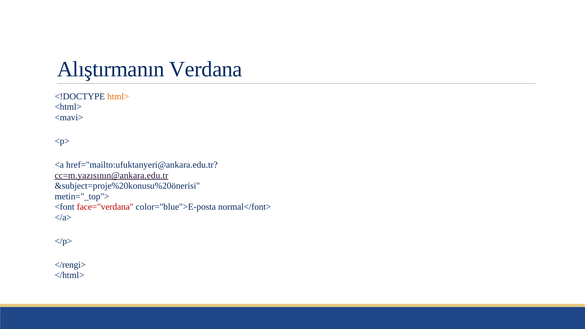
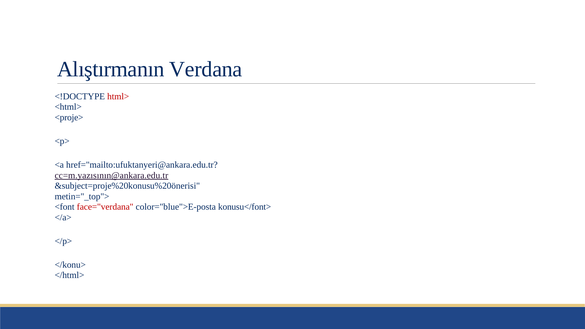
html> colour: orange -> red
<mavi>: <mavi> -> <proje>
normal</font>: normal</font> -> konusu</font>
</rengi>: </rengi> -> </konu>
